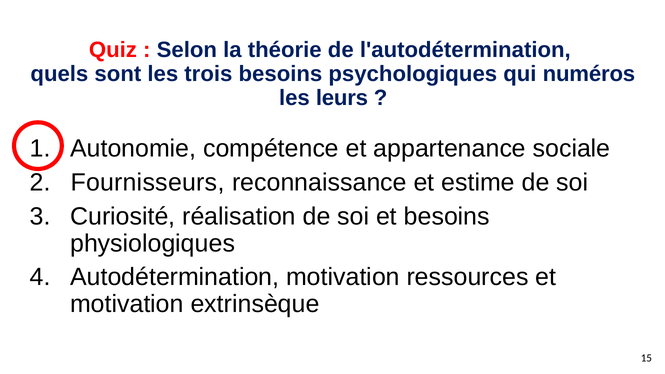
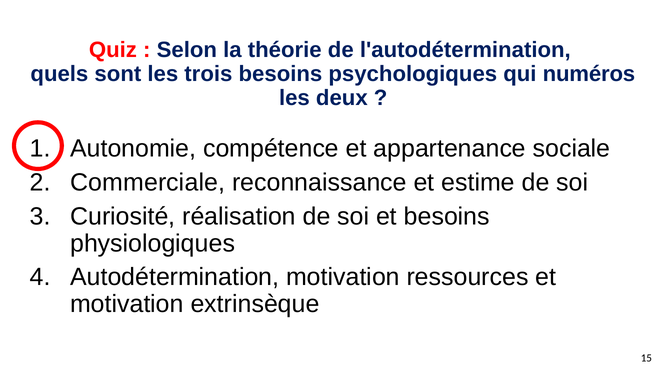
leurs: leurs -> deux
Fournisseurs: Fournisseurs -> Commerciale
